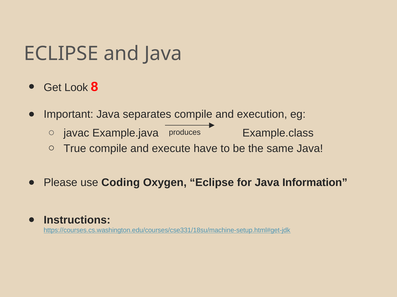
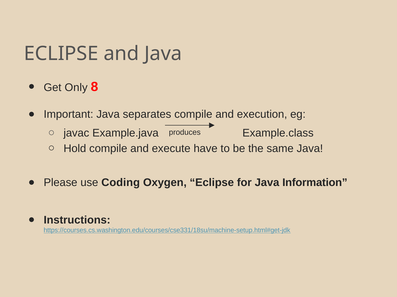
Look: Look -> Only
True: True -> Hold
